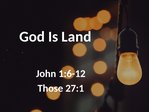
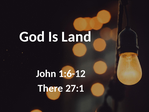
Those: Those -> There
